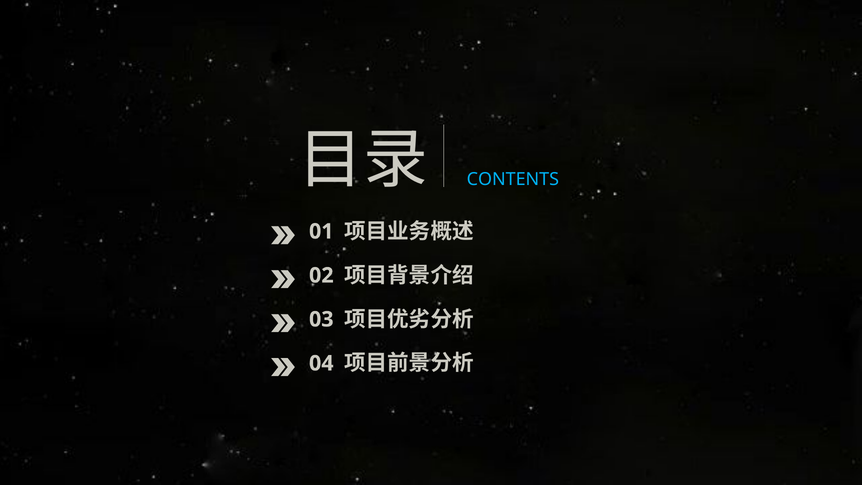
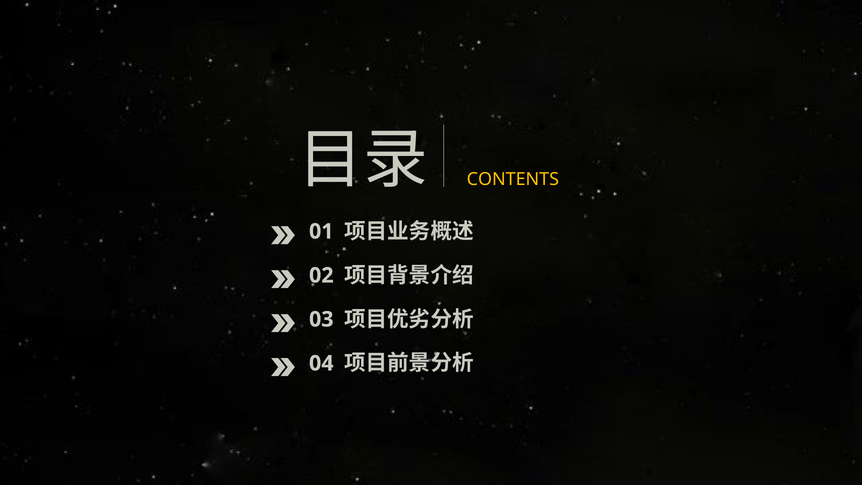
CONTENTS colour: light blue -> yellow
